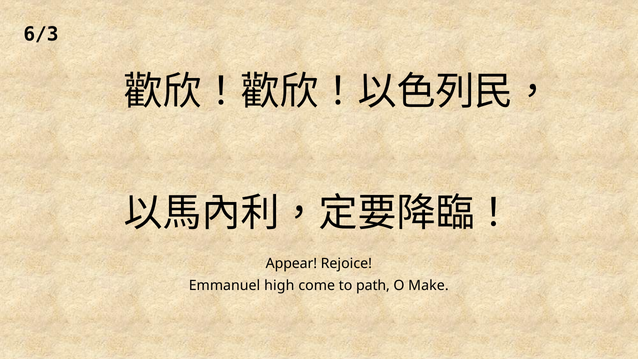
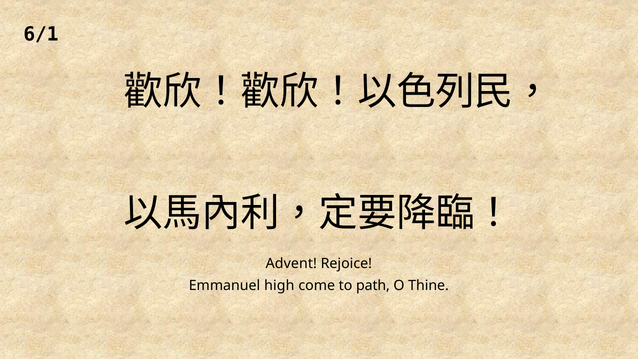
6/3: 6/3 -> 6/1
Appear: Appear -> Advent
Make: Make -> Thine
